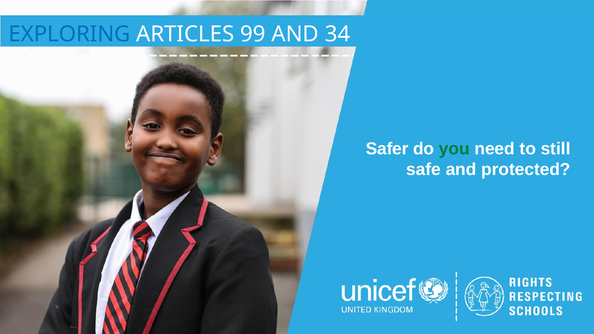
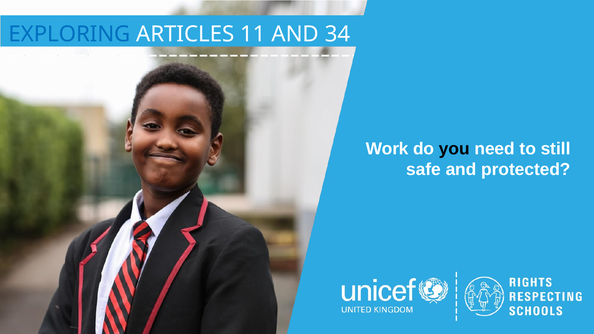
99: 99 -> 11
Safer: Safer -> Work
you colour: green -> black
